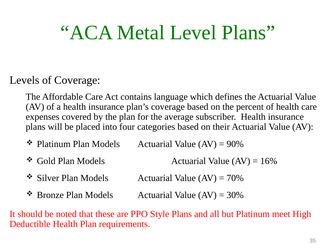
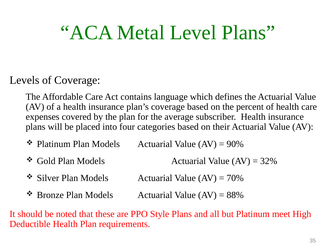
16%: 16% -> 32%
30%: 30% -> 88%
